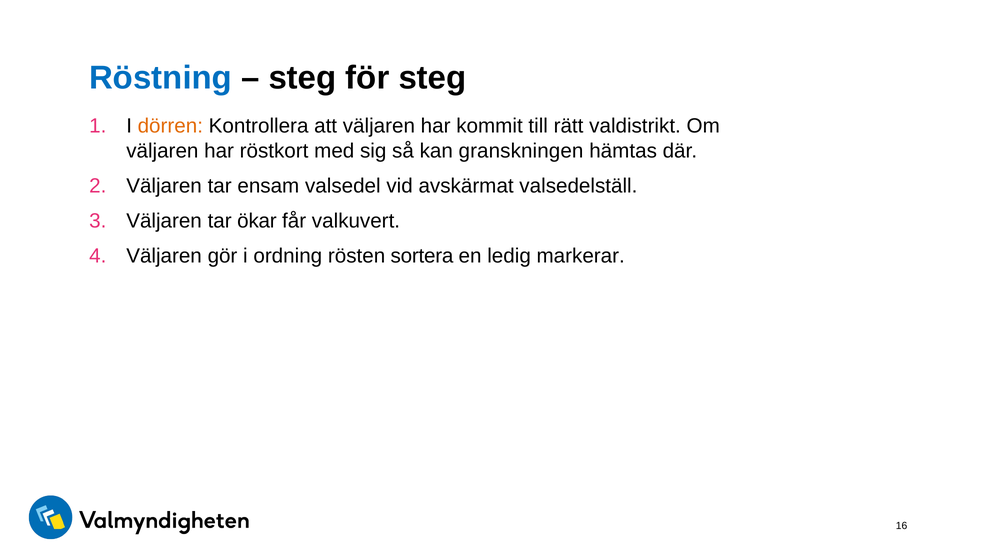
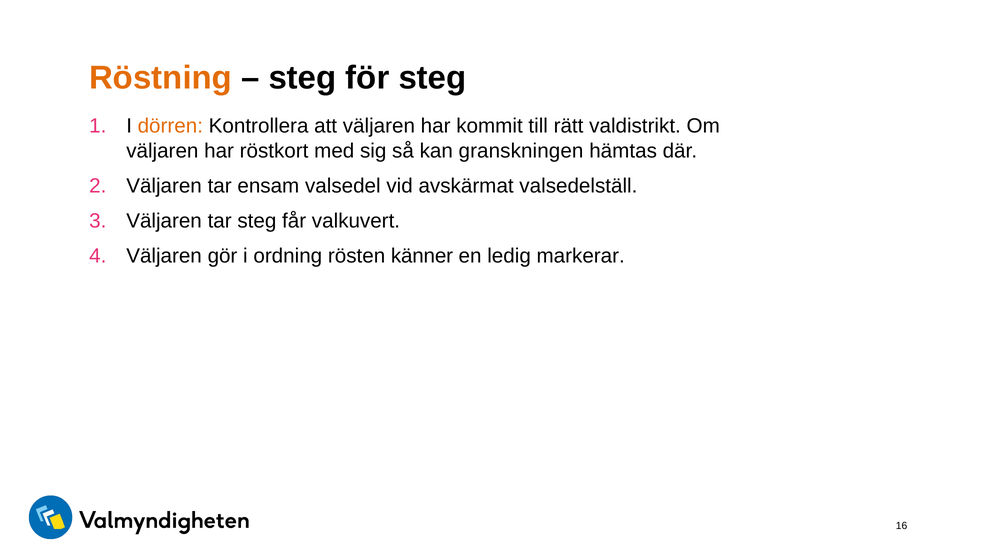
Röstning colour: blue -> orange
tar ökar: ökar -> steg
sortera: sortera -> känner
